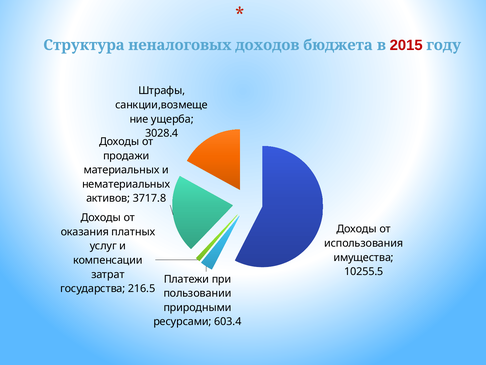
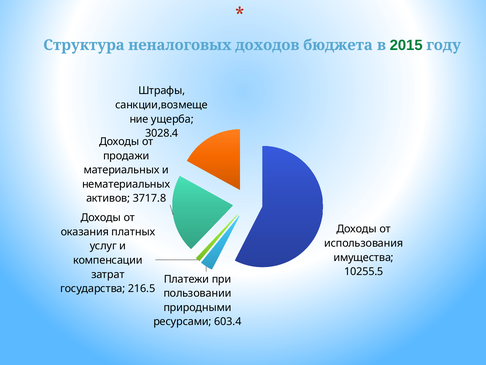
2015 colour: red -> green
